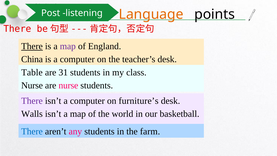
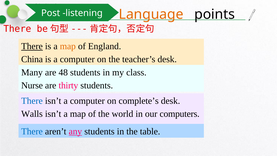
map at (68, 46) colour: purple -> orange
Table: Table -> Many
31: 31 -> 48
are nurse: nurse -> thirty
There at (32, 101) colour: purple -> blue
furniture’s: furniture’s -> complete’s
basketball: basketball -> computers
any underline: none -> present
farm: farm -> table
